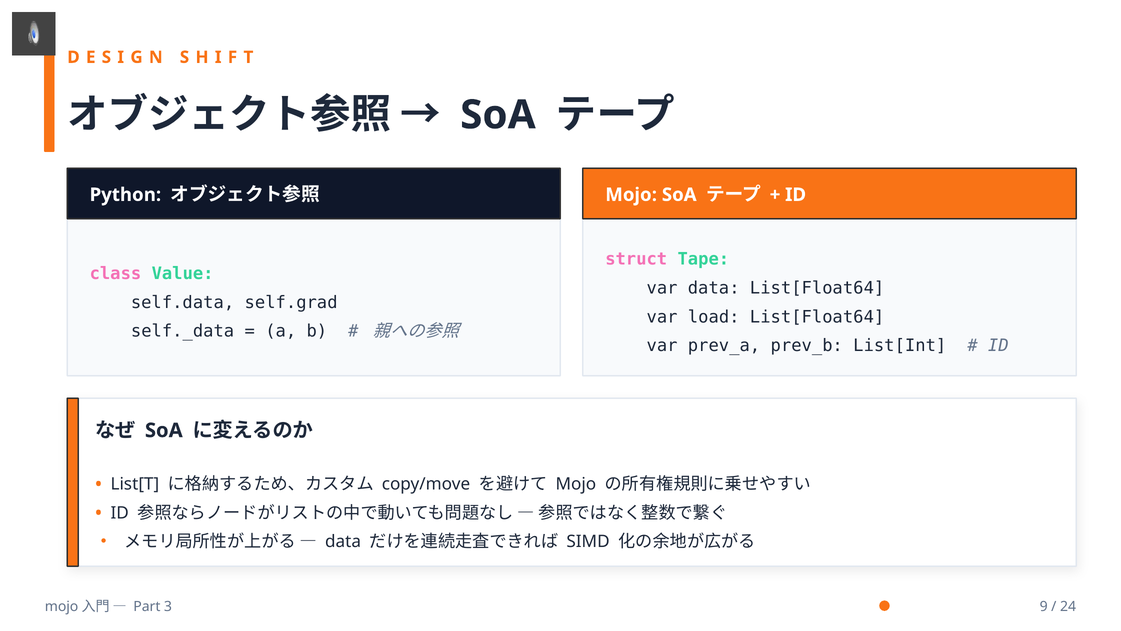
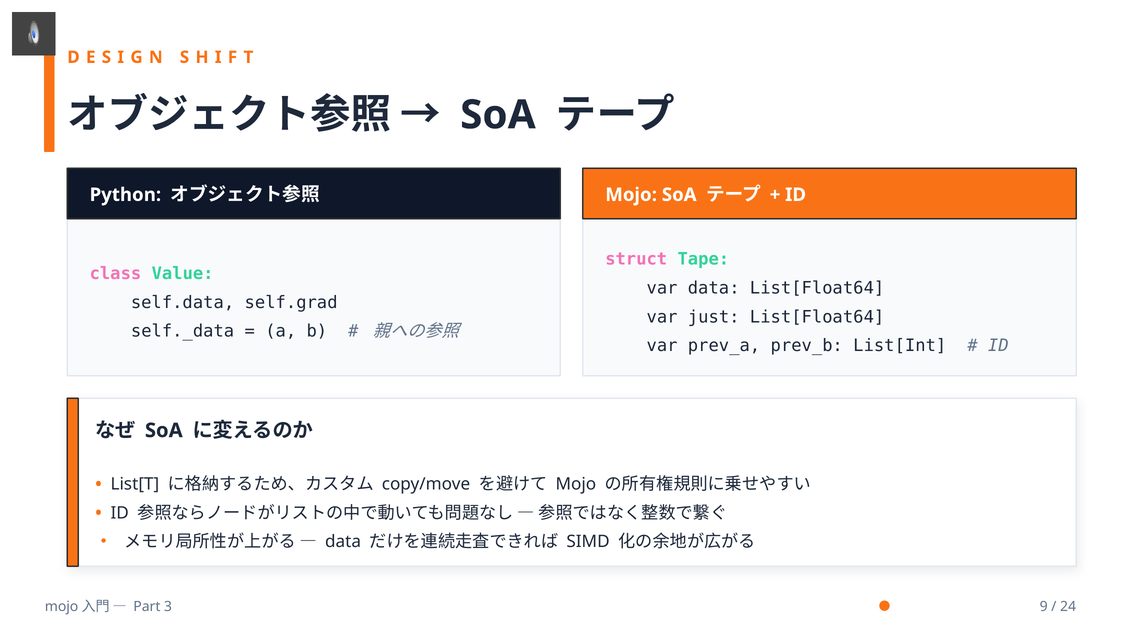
load: load -> just
